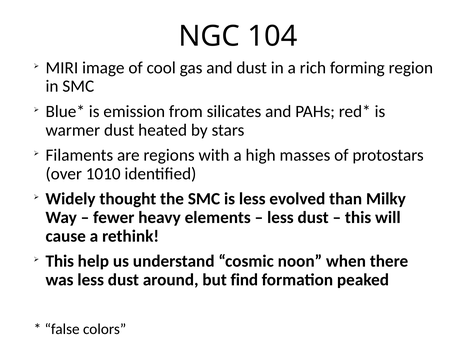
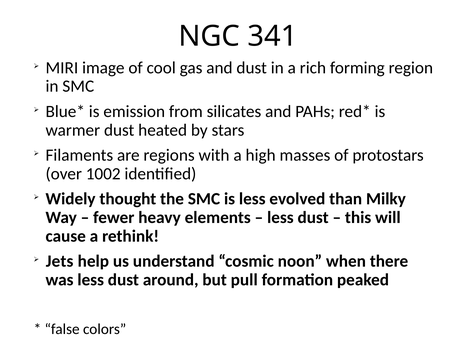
104: 104 -> 341
1010: 1010 -> 1002
This at (60, 261): This -> Jets
find: find -> pull
